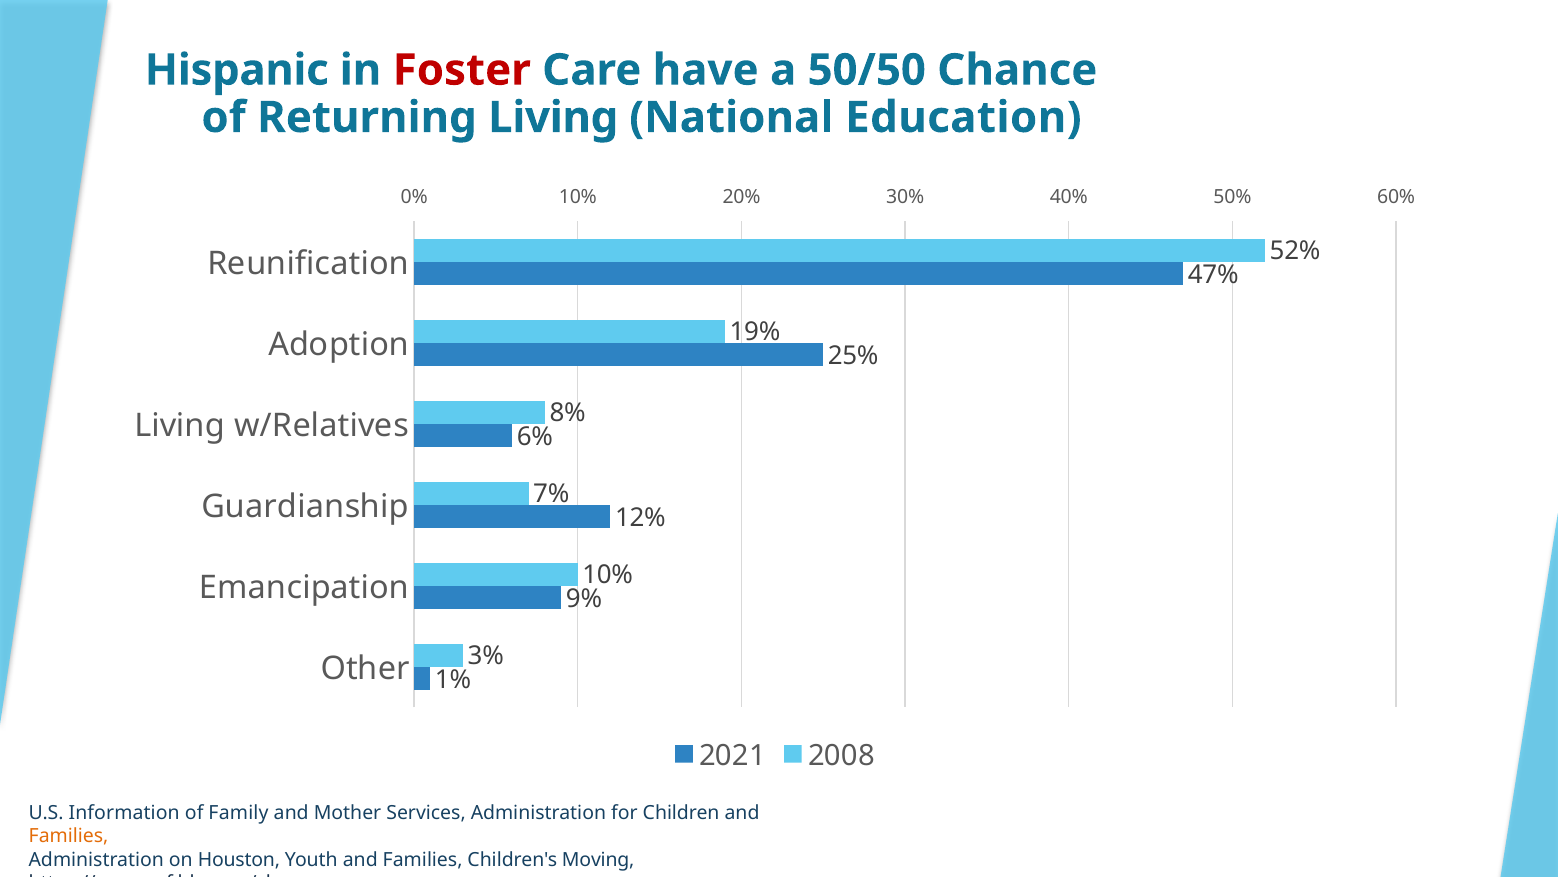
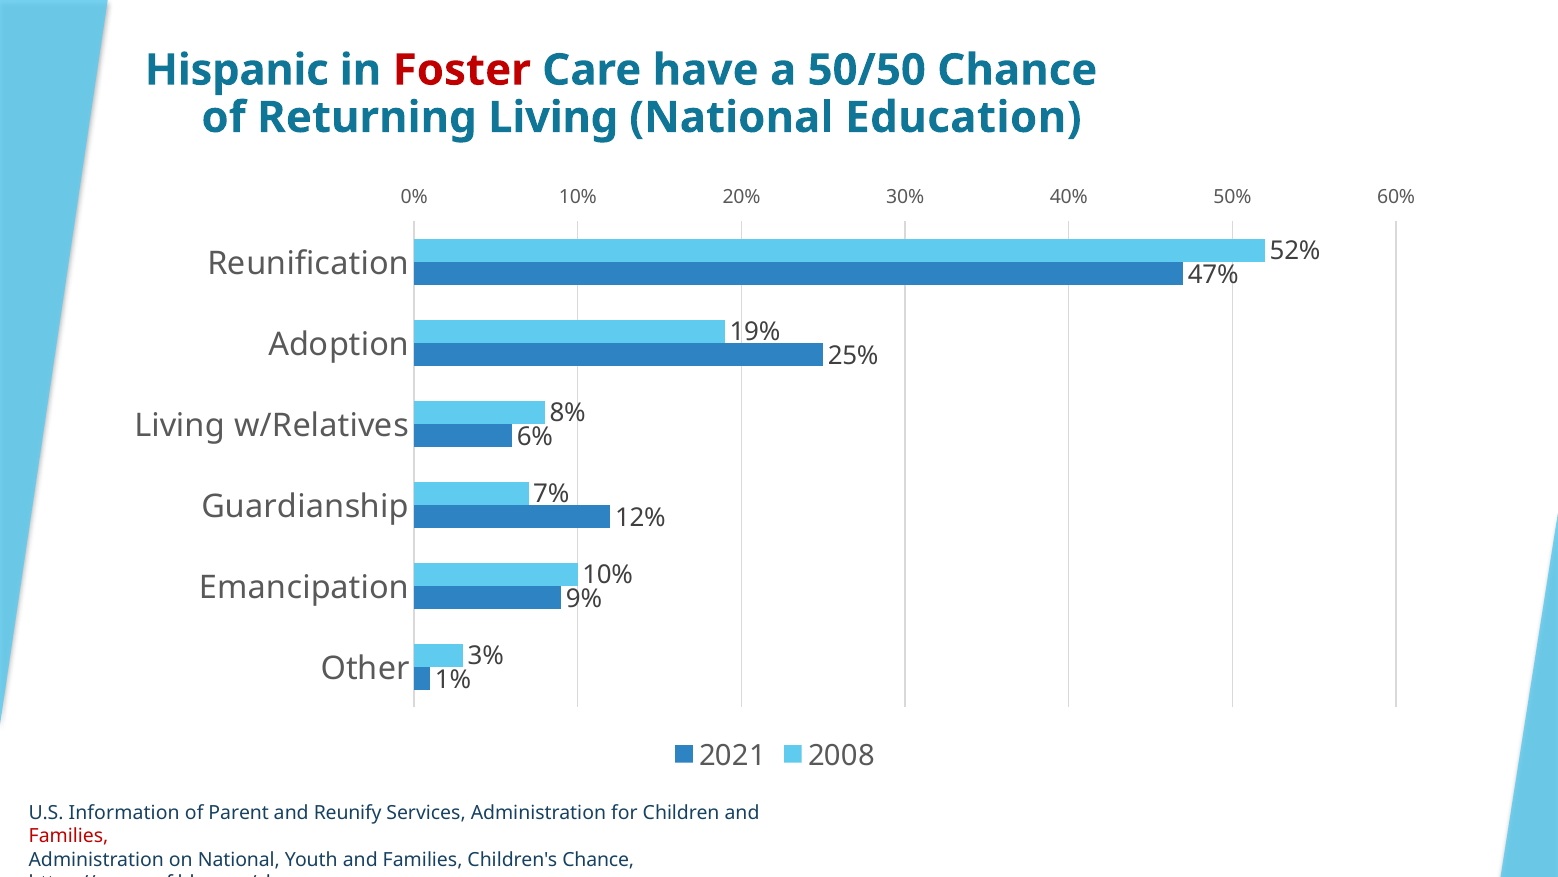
Family: Family -> Parent
Mother: Mother -> Reunify
Families at (69, 836) colour: orange -> red
on Houston: Houston -> National
Children's Moving: Moving -> Chance
